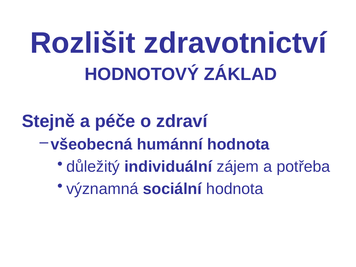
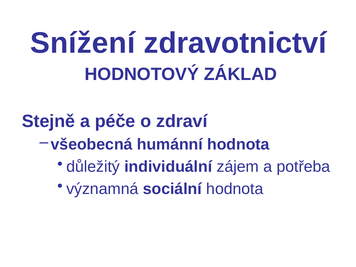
Rozlišit: Rozlišit -> Snížení
